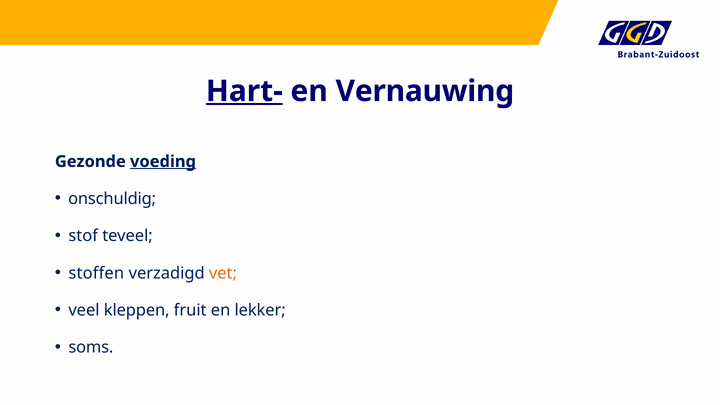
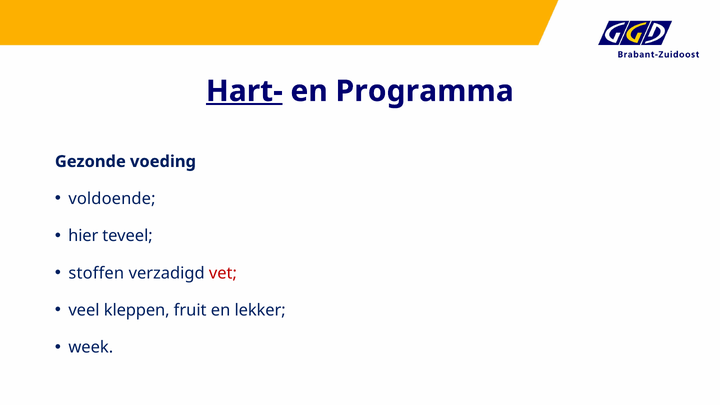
Vernauwing: Vernauwing -> Programma
voeding underline: present -> none
onschuldig: onschuldig -> voldoende
stof: stof -> hier
vet colour: orange -> red
soms: soms -> week
